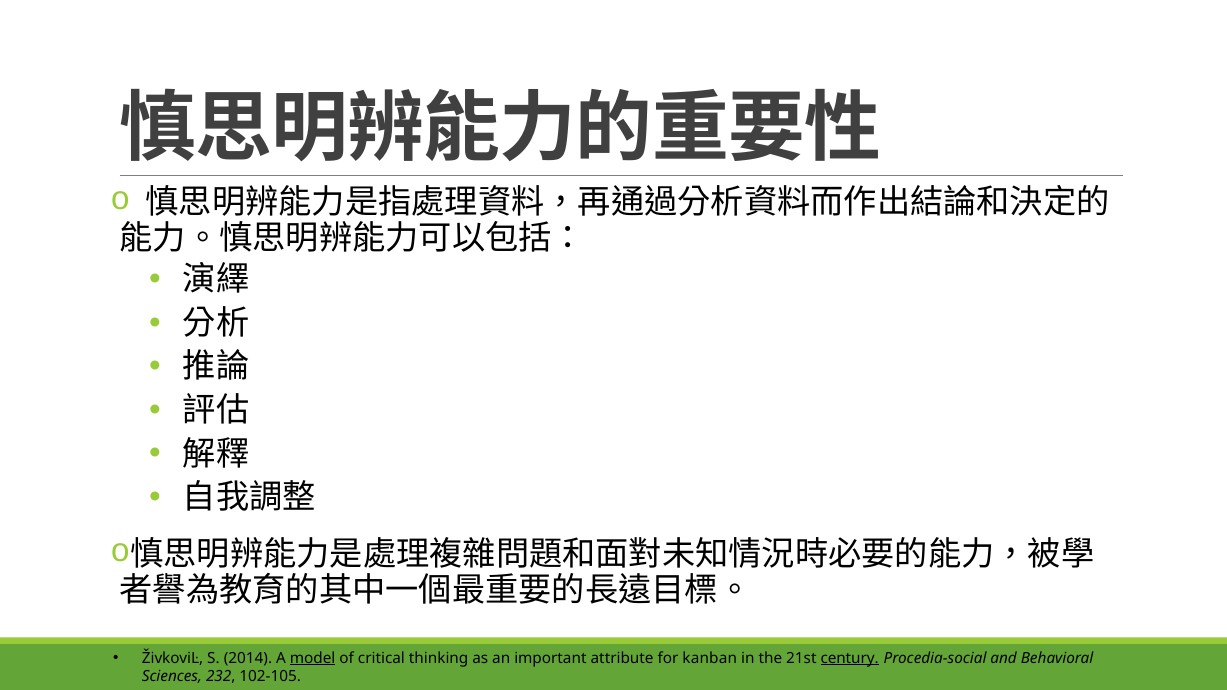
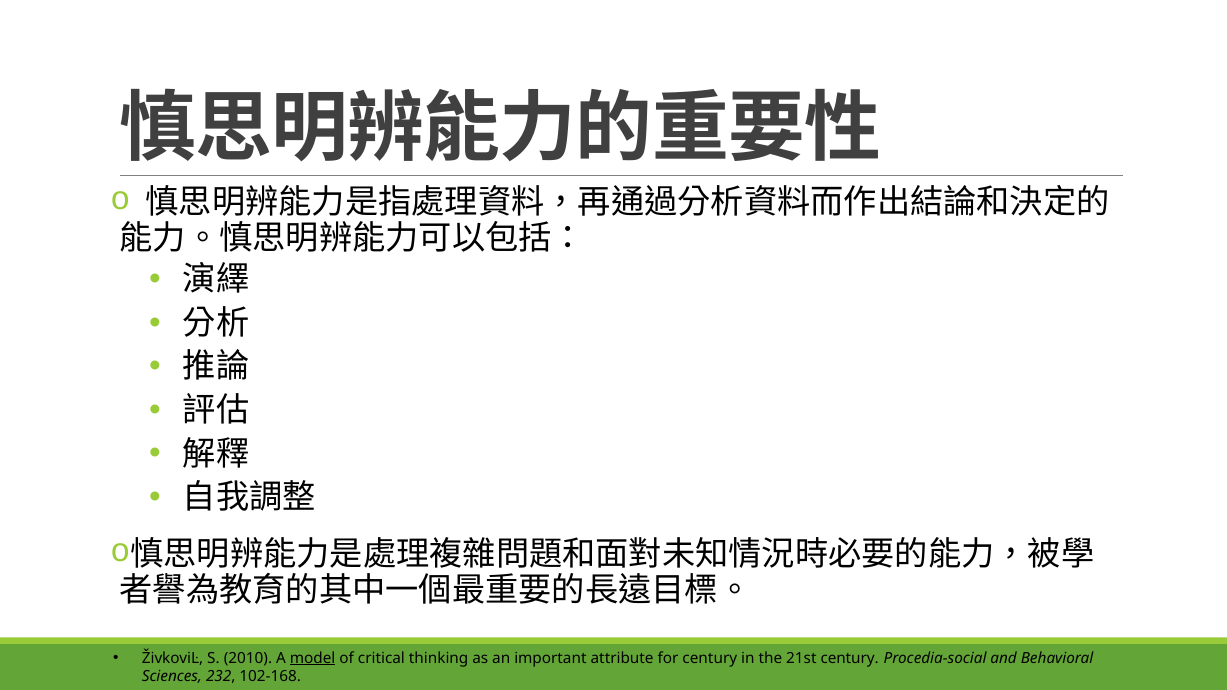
2014: 2014 -> 2010
for kanban: kanban -> century
century at (850, 658) underline: present -> none
102-105: 102-105 -> 102-168
